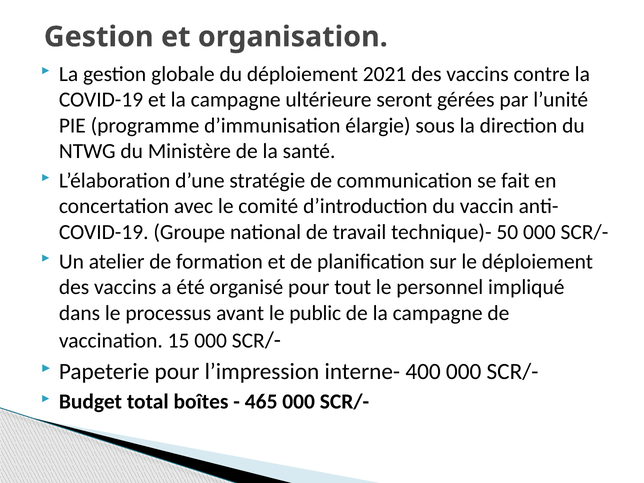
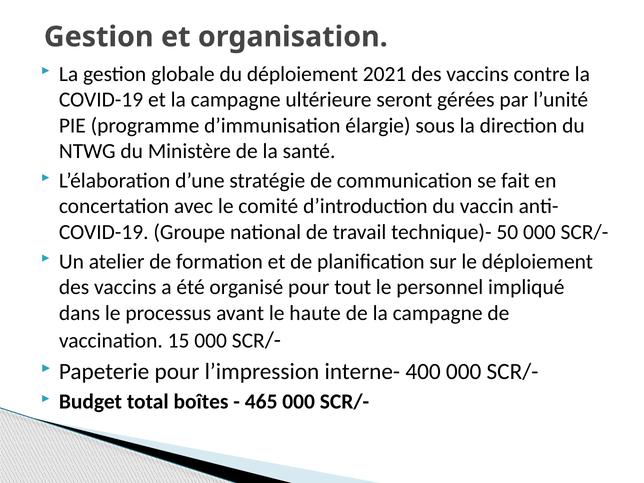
public: public -> haute
